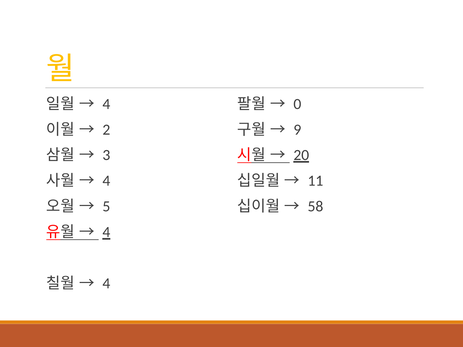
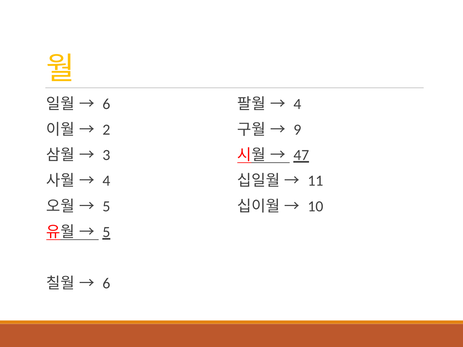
4 at (106, 104): 4 -> 6
0 at (297, 104): 0 -> 4
20: 20 -> 47
58: 58 -> 10
4 at (106, 232): 4 -> 5
4 at (106, 284): 4 -> 6
